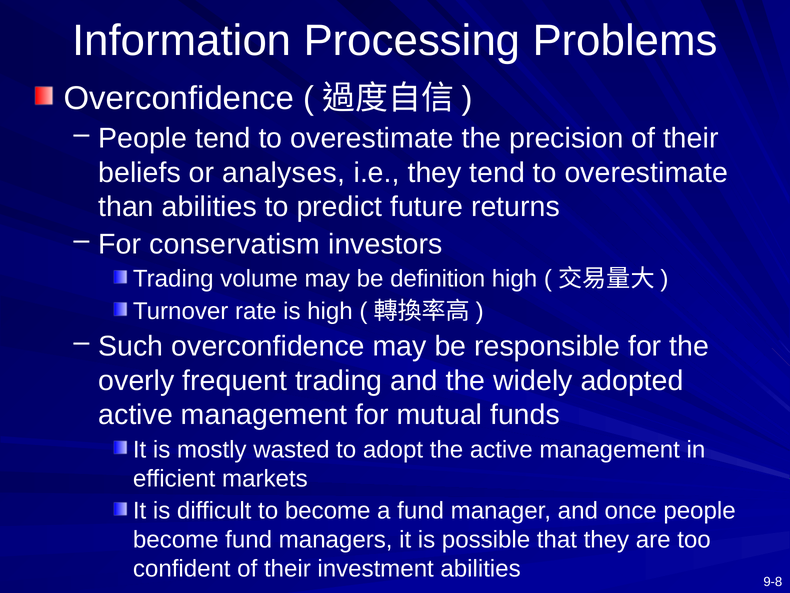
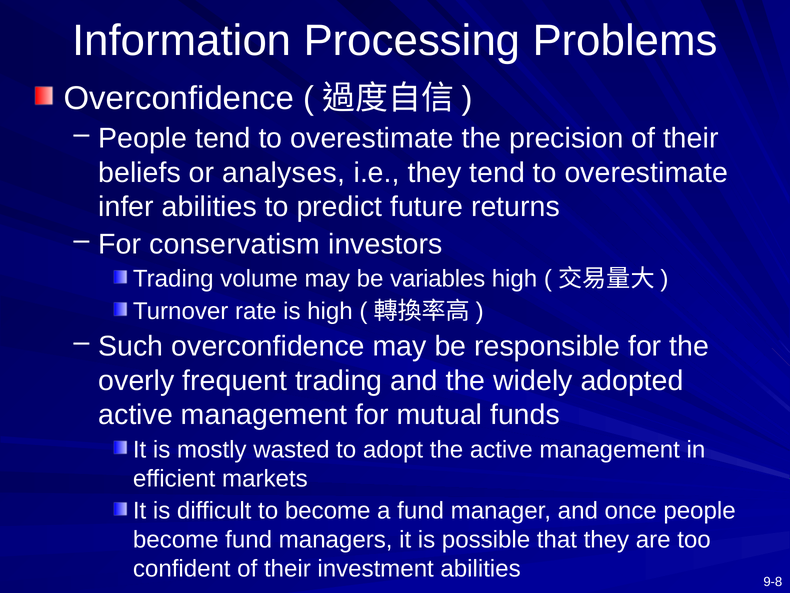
than: than -> infer
definition: definition -> variables
